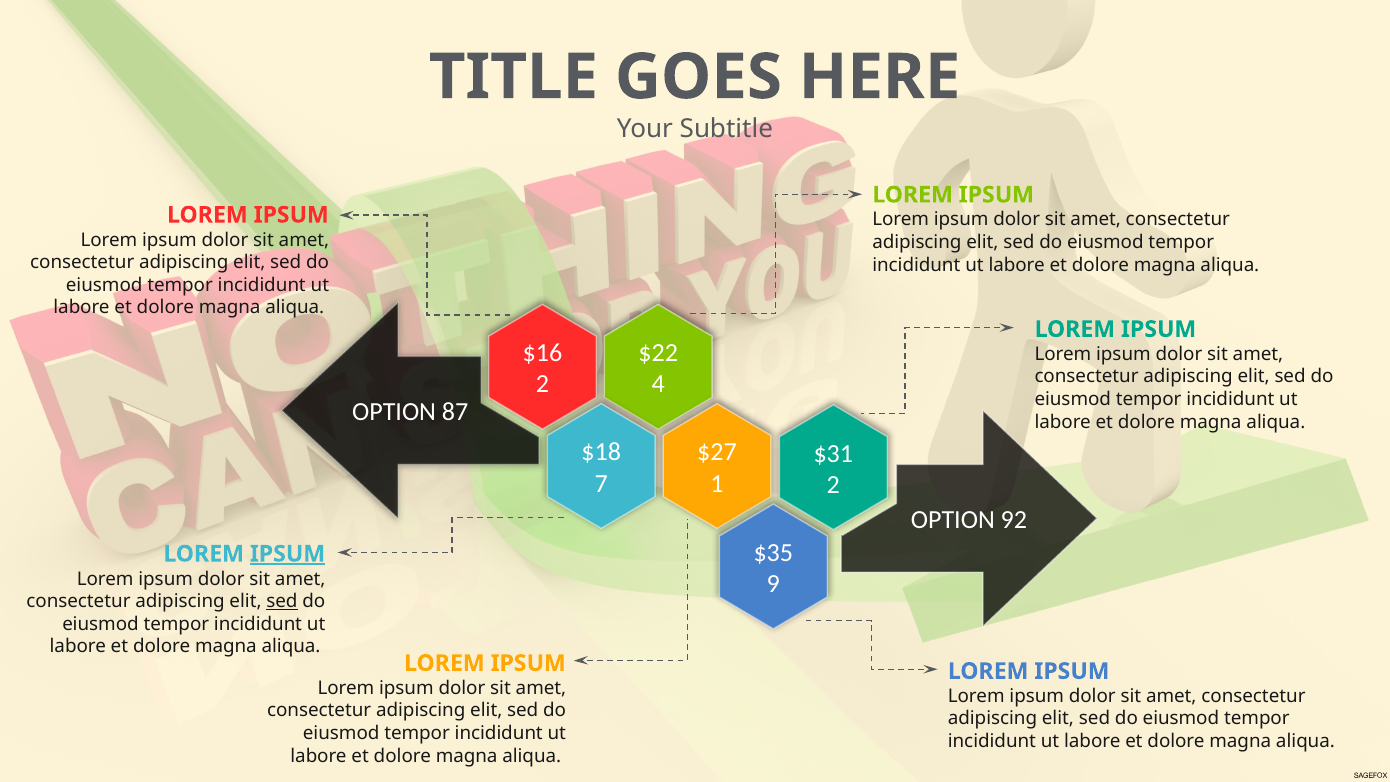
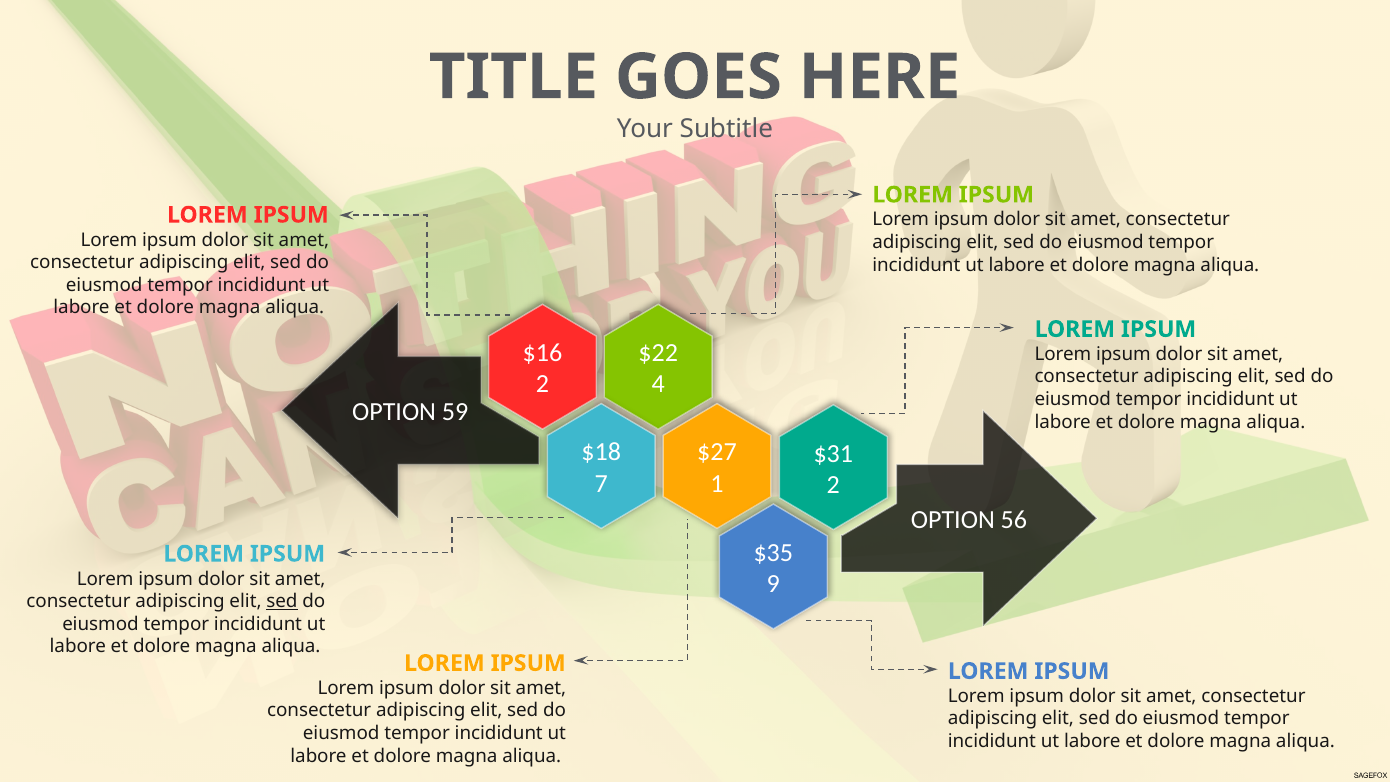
87: 87 -> 59
92: 92 -> 56
IPSUM at (287, 554) underline: present -> none
